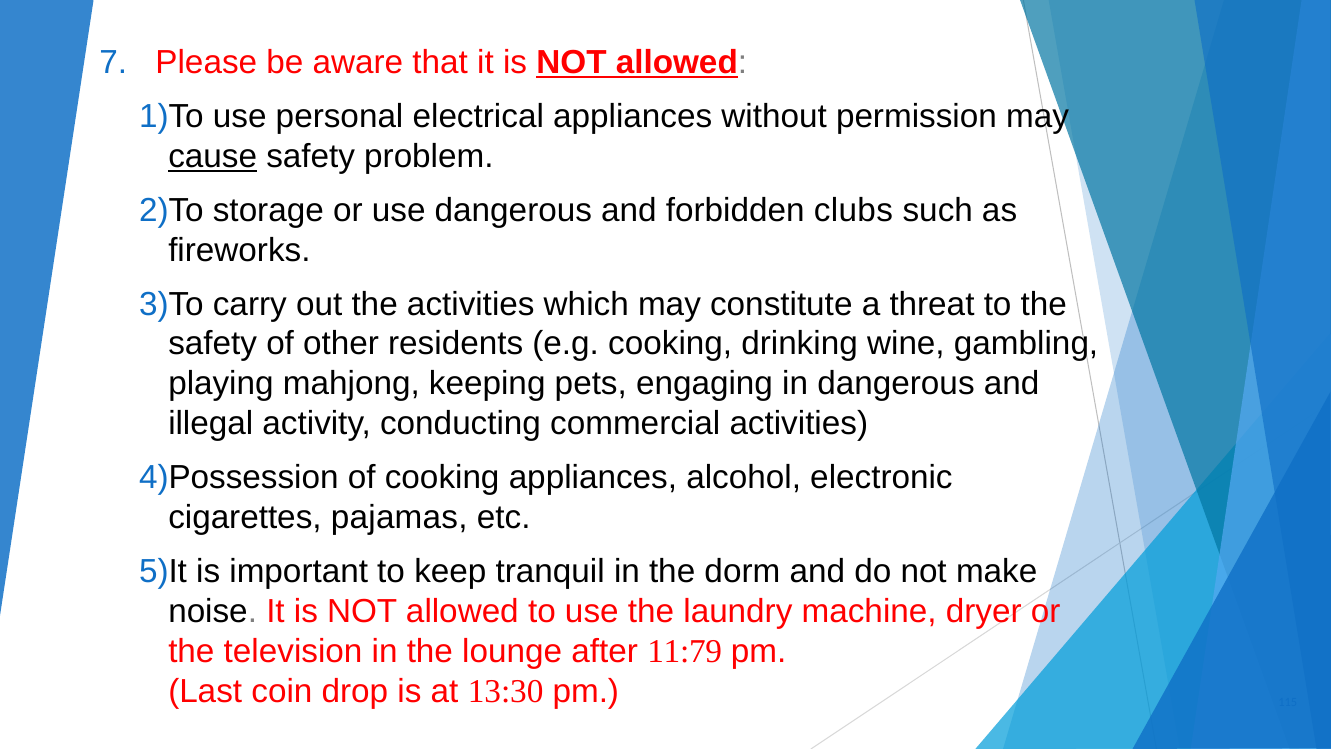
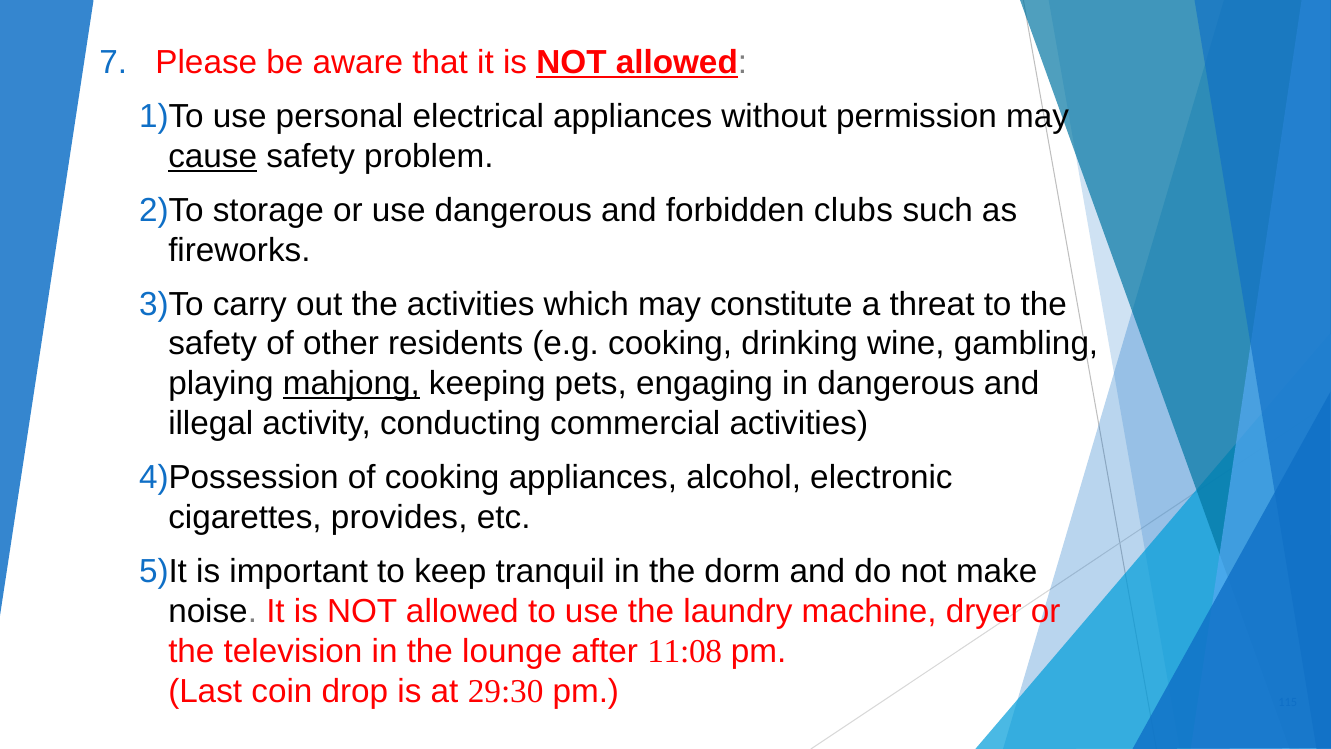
mahjong underline: none -> present
pajamas: pajamas -> provides
11:79: 11:79 -> 11:08
13:30: 13:30 -> 29:30
